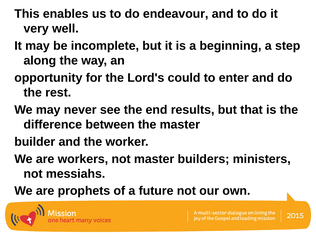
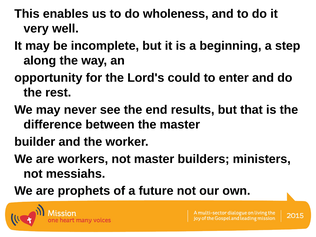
endeavour: endeavour -> wholeness
